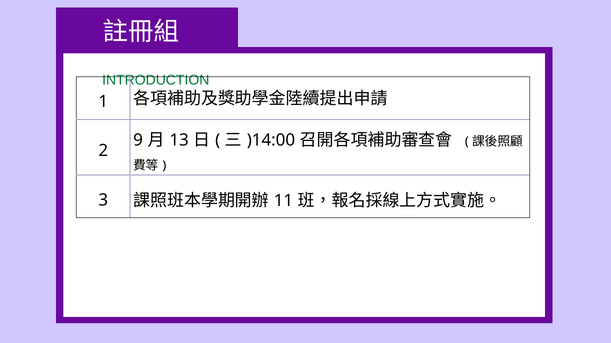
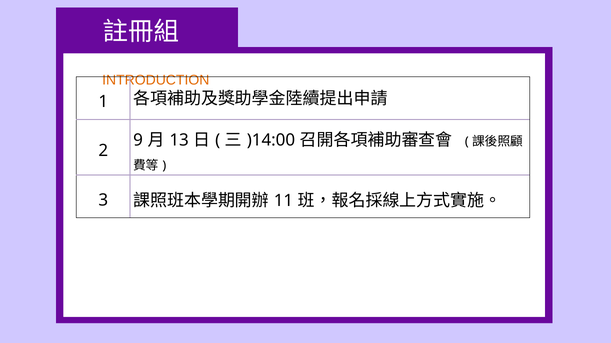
INTRODUCTION colour: green -> orange
